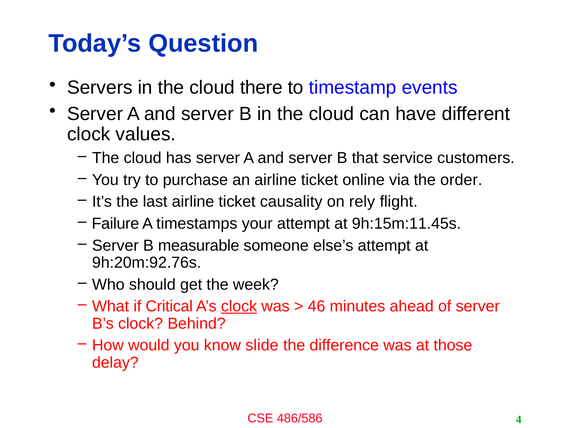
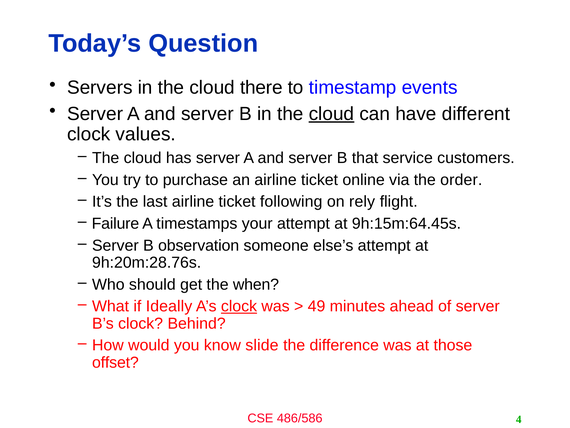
cloud at (331, 114) underline: none -> present
causality: causality -> following
9h:15m:11.45s: 9h:15m:11.45s -> 9h:15m:64.45s
measurable: measurable -> observation
9h:20m:92.76s: 9h:20m:92.76s -> 9h:20m:28.76s
week: week -> when
Critical: Critical -> Ideally
46: 46 -> 49
delay: delay -> offset
